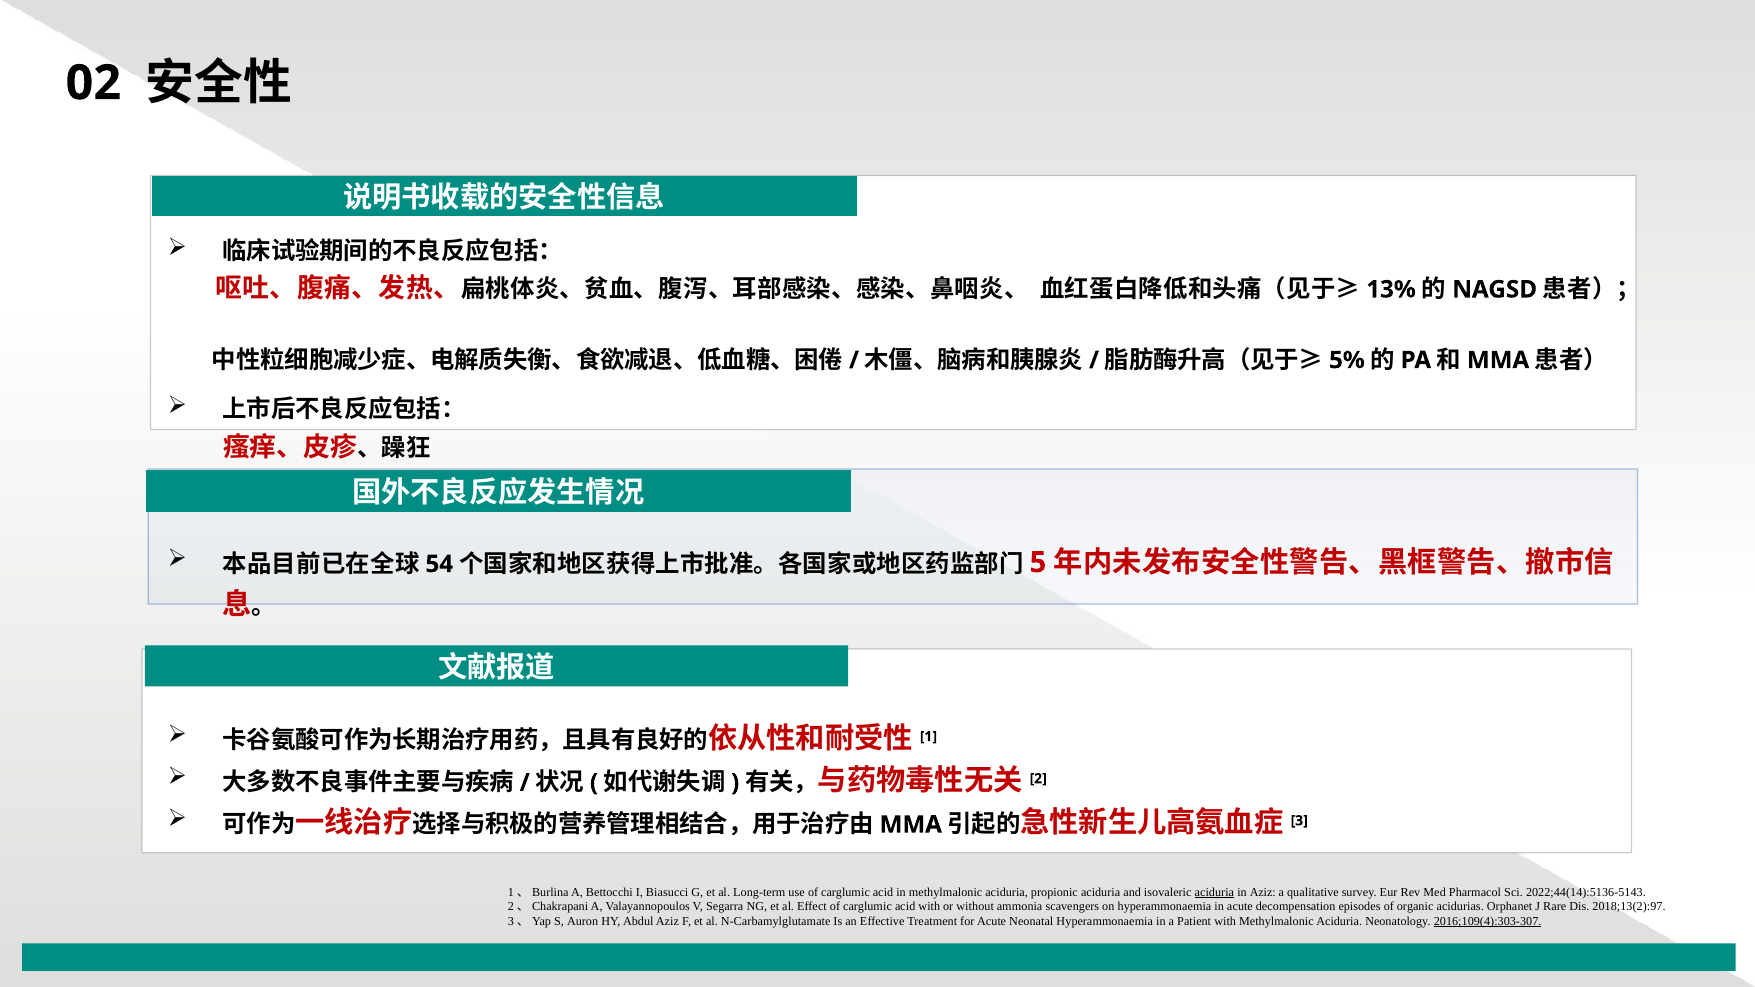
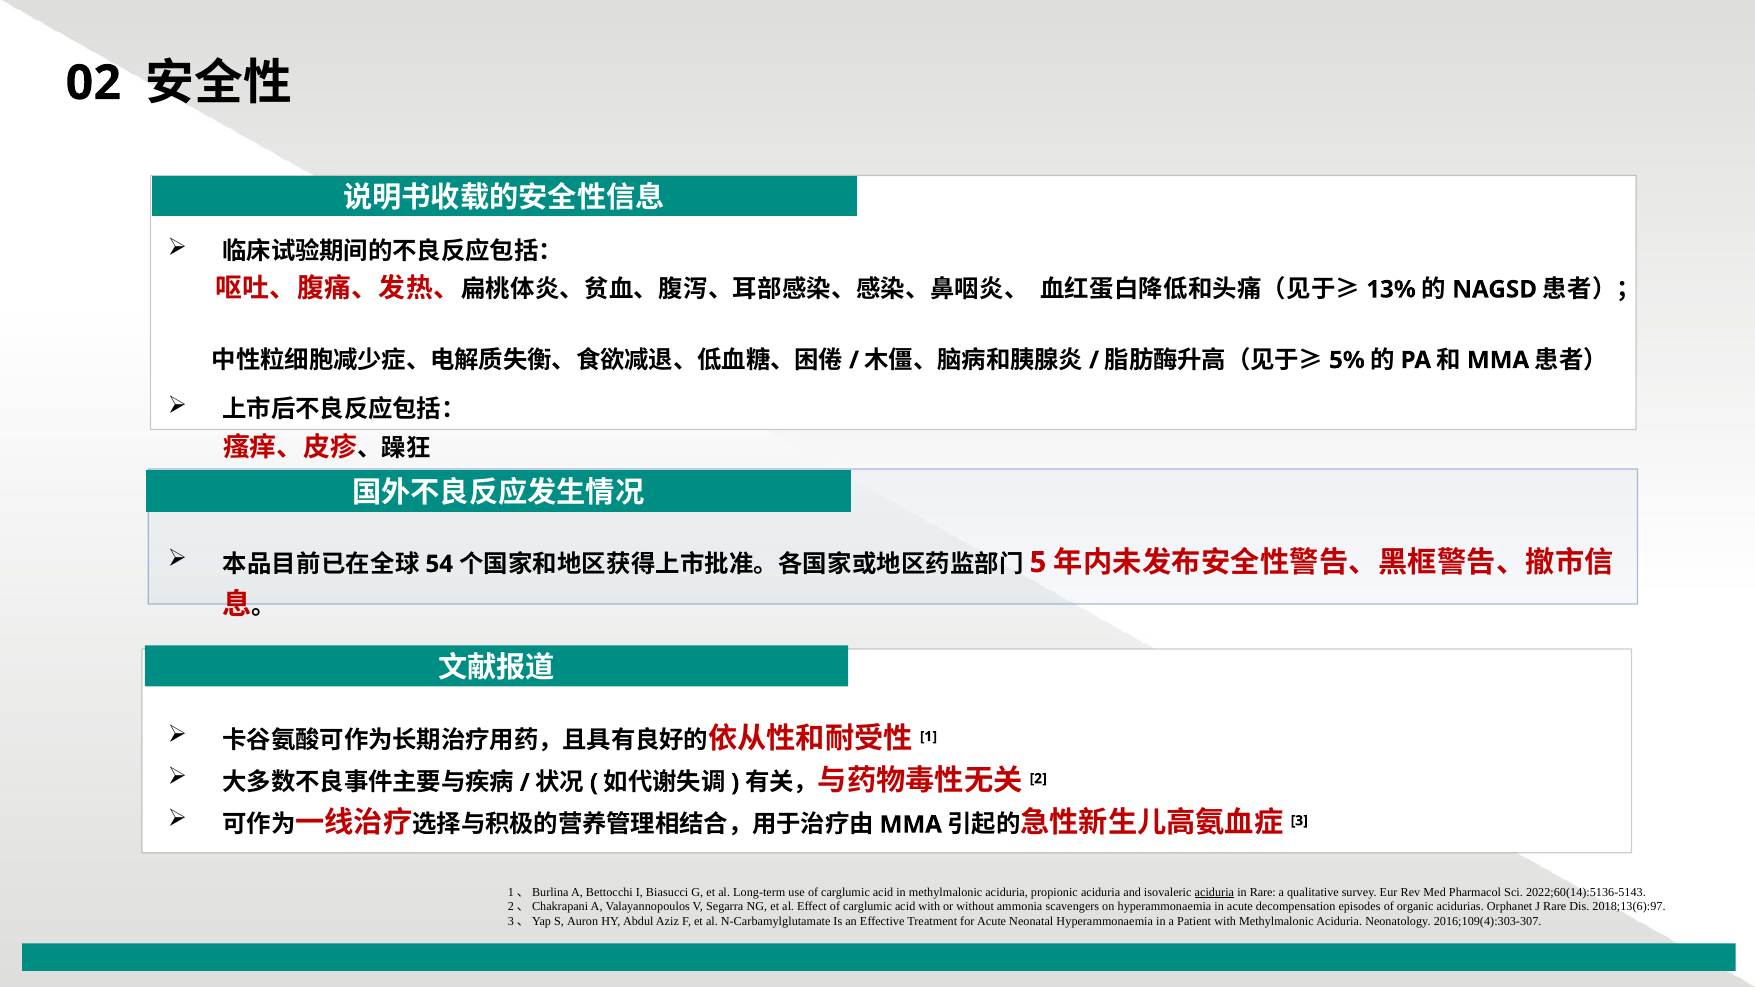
in Aziz: Aziz -> Rare
2022;44(14):5136-5143: 2022;44(14):5136-5143 -> 2022;60(14):5136-5143
2018;13(2):97: 2018;13(2):97 -> 2018;13(6):97
2016;109(4):303-307 underline: present -> none
